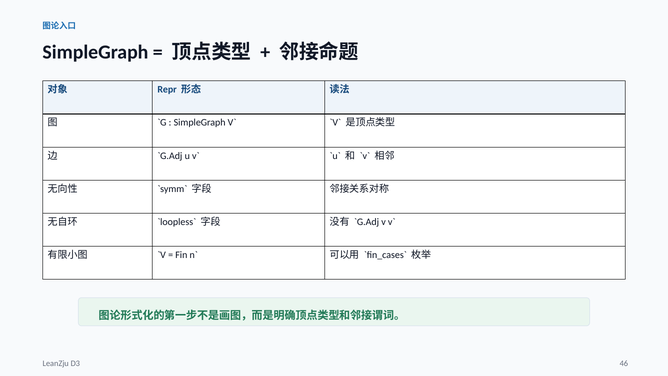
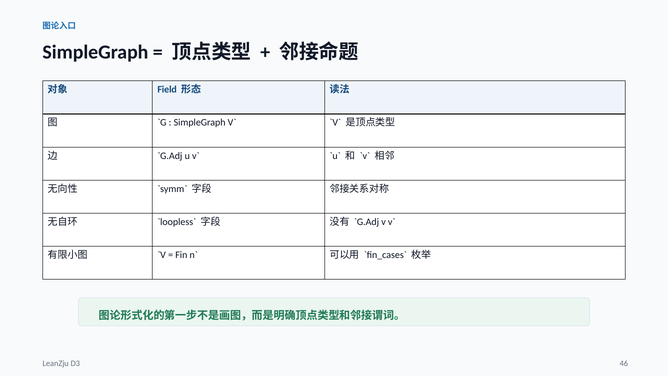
Repr: Repr -> Field
